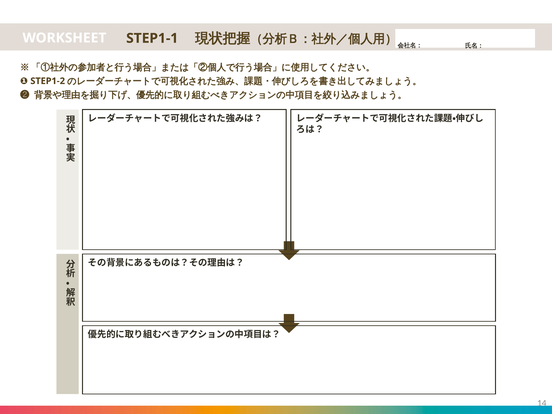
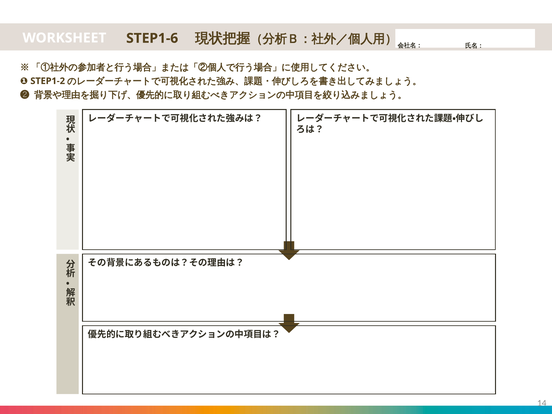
STEP1-1: STEP1-1 -> STEP1-6
